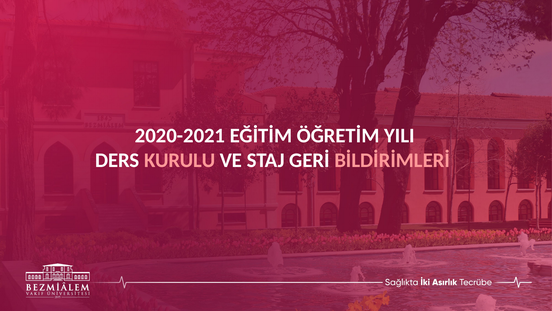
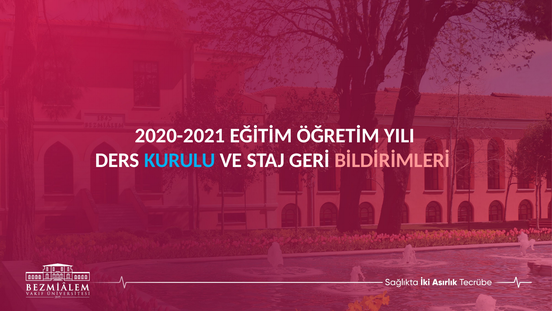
KURULU colour: pink -> light blue
